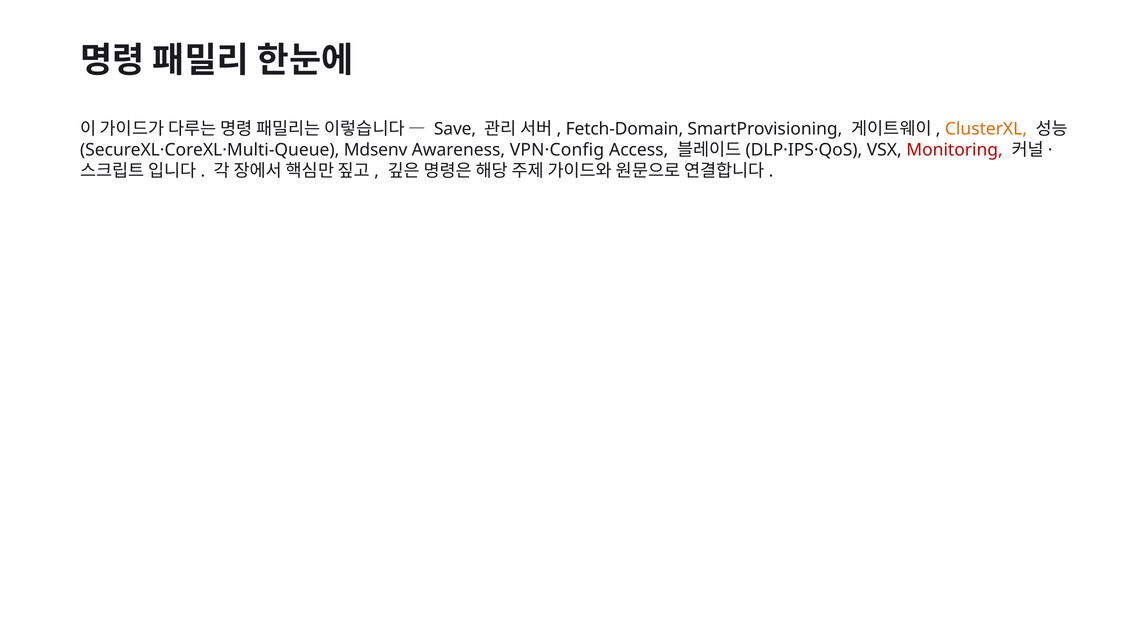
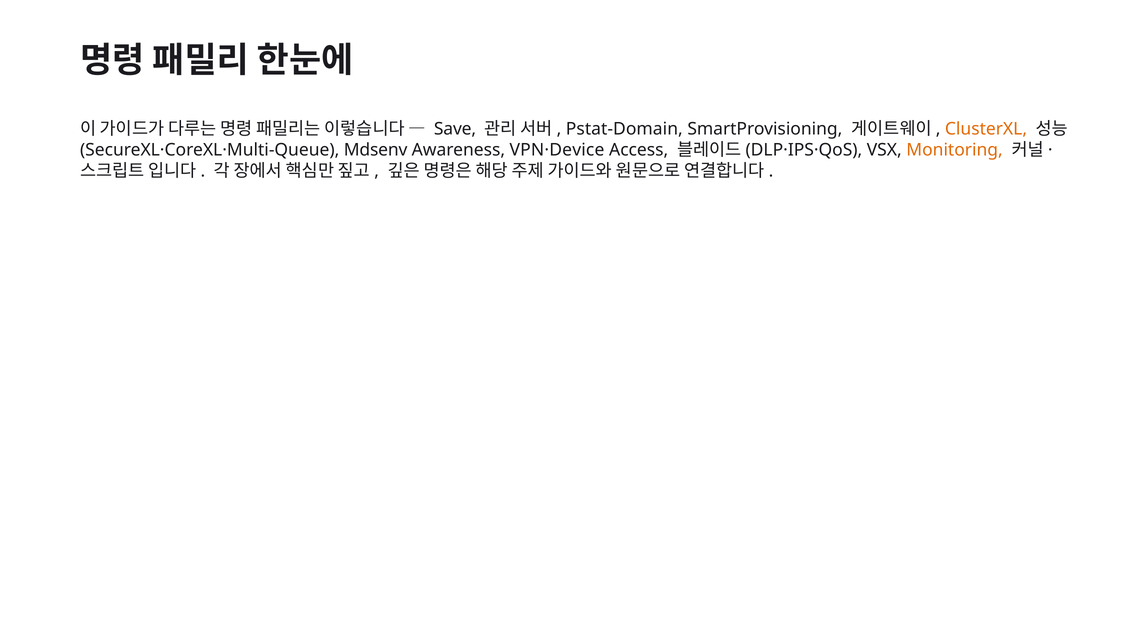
Fetch-Domain: Fetch-Domain -> Pstat-Domain
VPN·Config: VPN·Config -> VPN·Device
Monitoring colour: red -> orange
